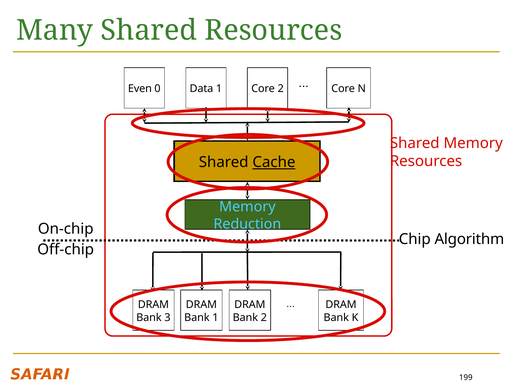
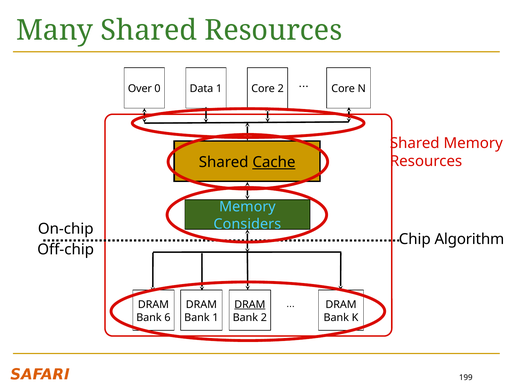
Even: Even -> Over
Reduction: Reduction -> Considers
DRAM at (250, 304) underline: none -> present
3: 3 -> 6
